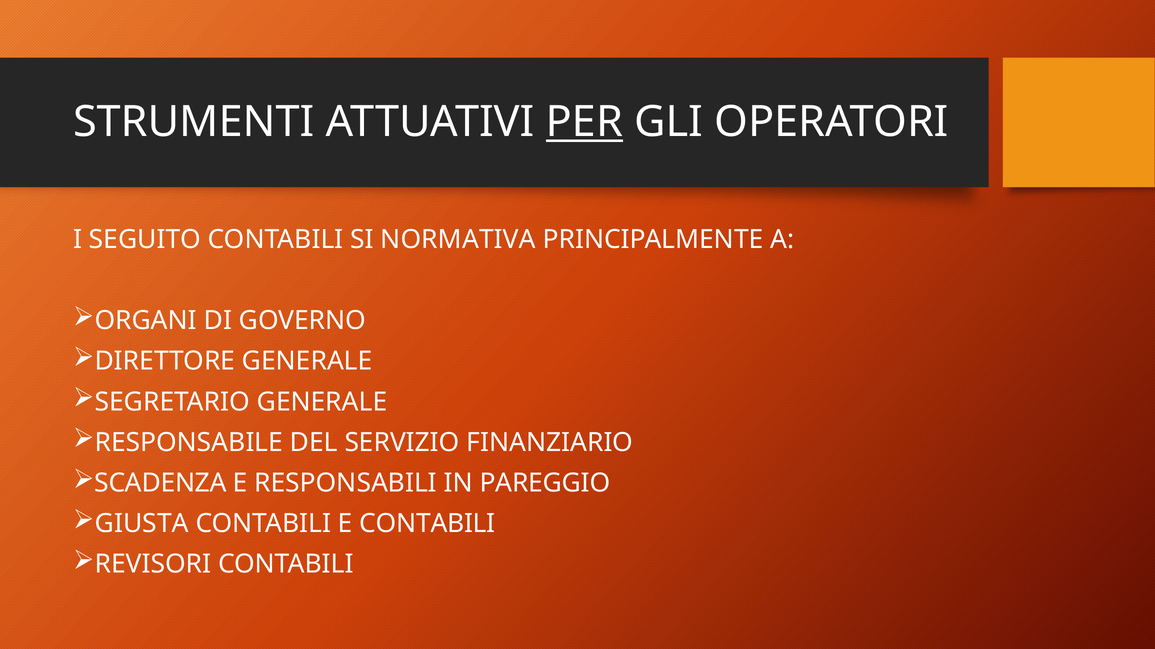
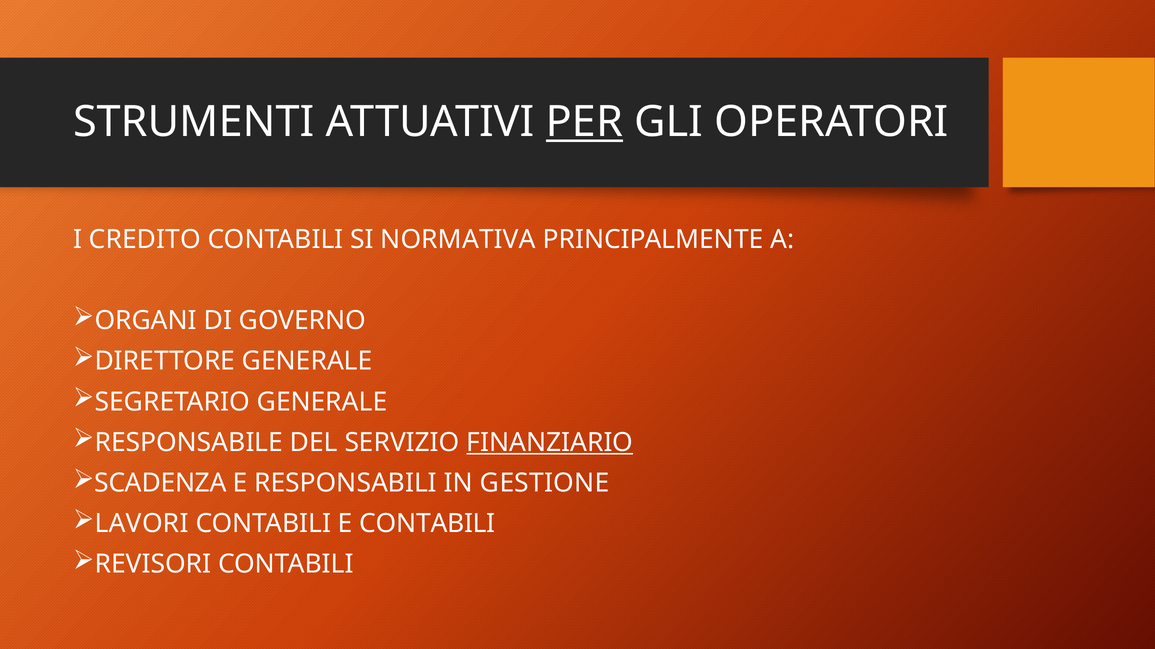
SEGUITO: SEGUITO -> CREDITO
FINANZIARIO underline: none -> present
PAREGGIO: PAREGGIO -> GESTIONE
GIUSTA: GIUSTA -> LAVORI
